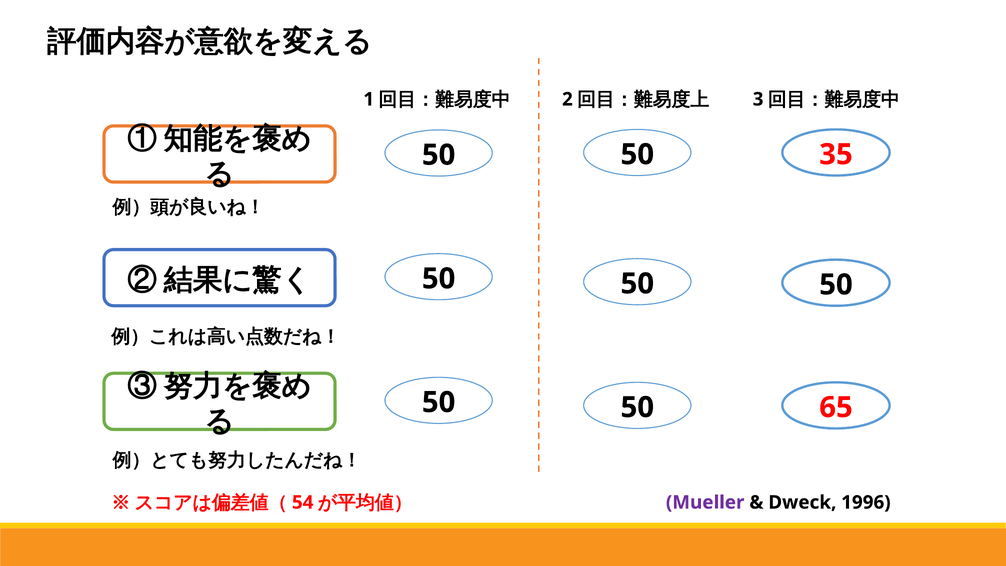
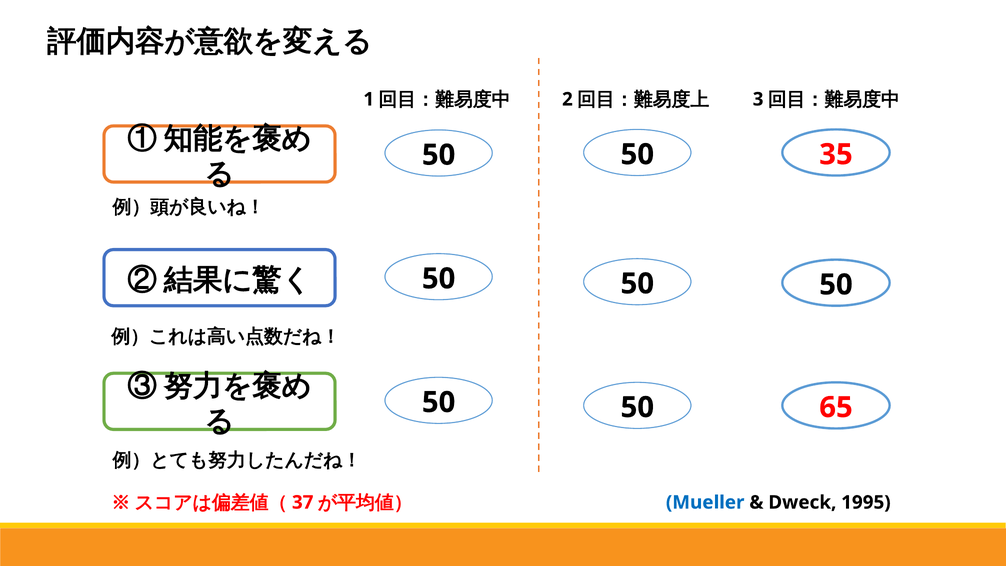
54: 54 -> 37
Mueller colour: purple -> blue
1996: 1996 -> 1995
